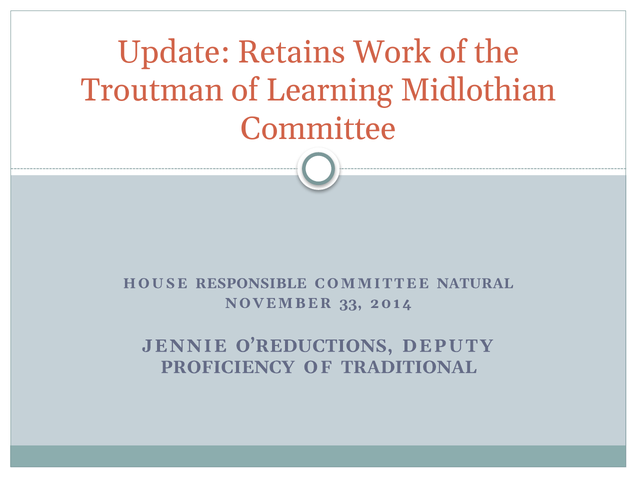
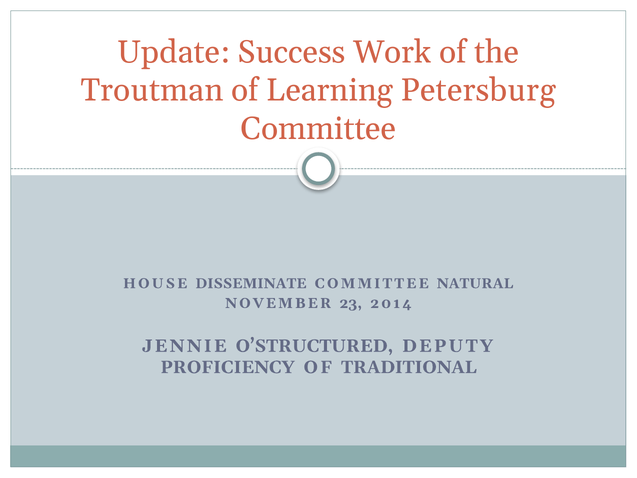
Retains: Retains -> Success
Midlothian: Midlothian -> Petersburg
RESPONSIBLE: RESPONSIBLE -> DISSEMINATE
33: 33 -> 23
O’REDUCTIONS: O’REDUCTIONS -> O’STRUCTURED
